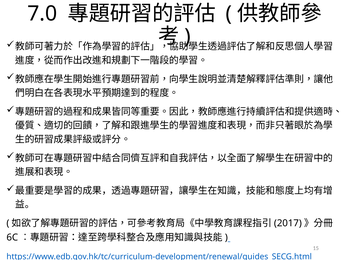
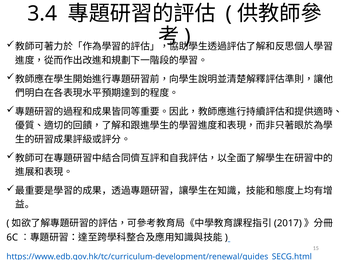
7.0: 7.0 -> 3.4
